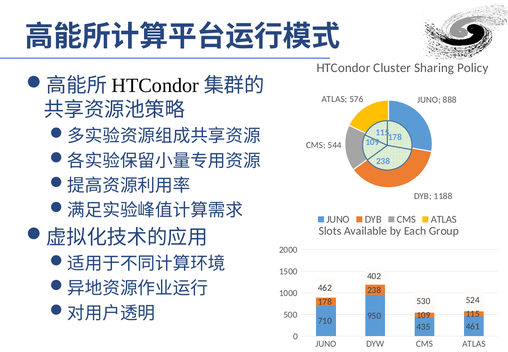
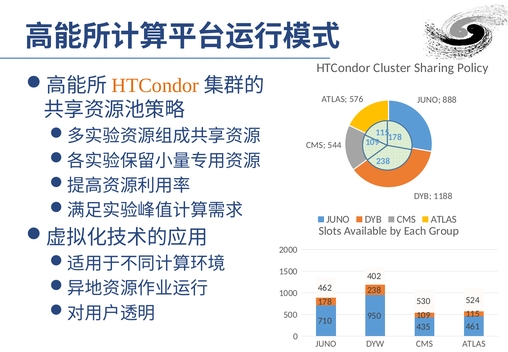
HTCondor at (155, 86) colour: black -> orange
